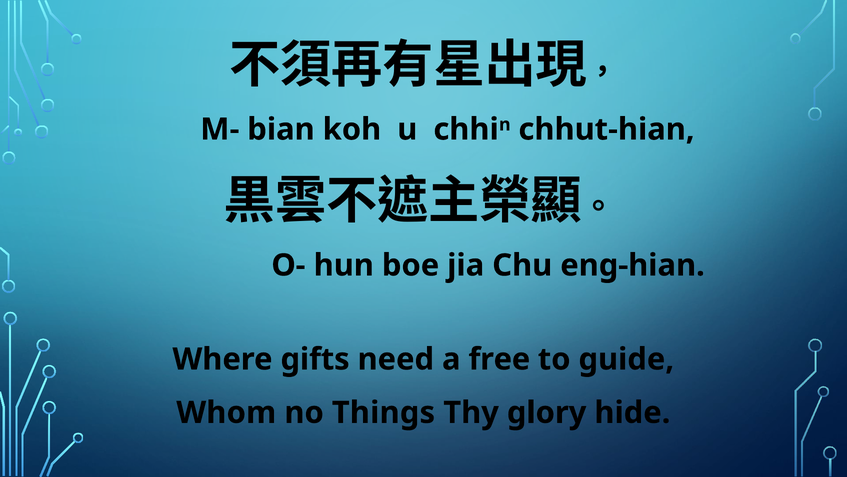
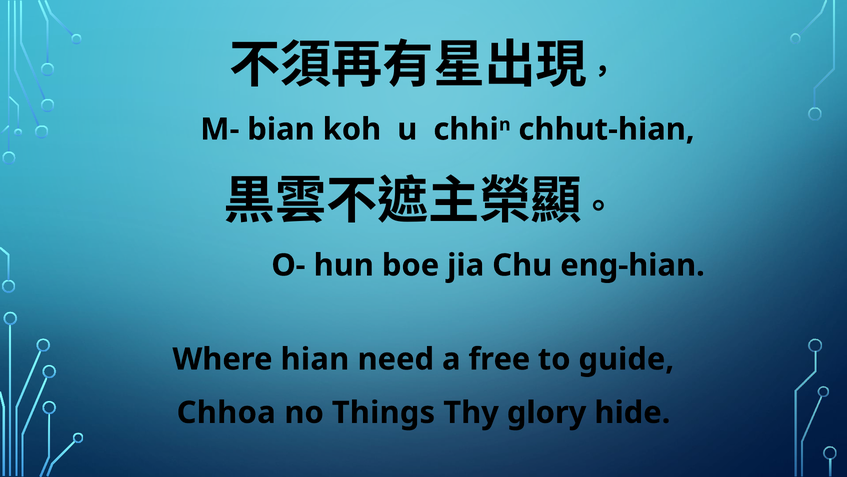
gifts: gifts -> hian
Whom: Whom -> Chhoa
